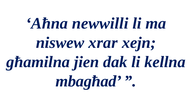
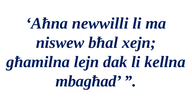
xrar: xrar -> bħal
jien: jien -> lejn
